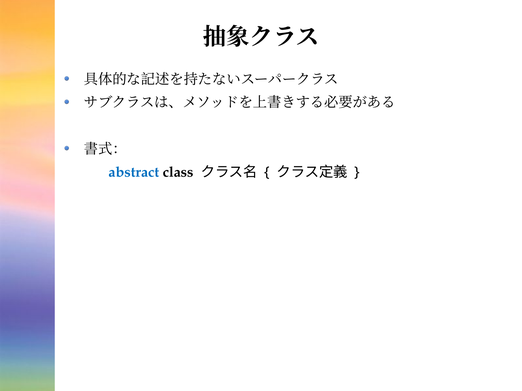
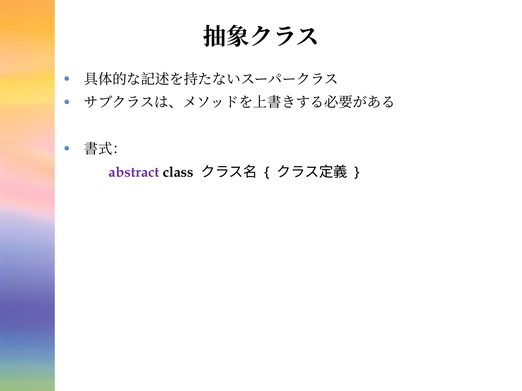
abstract colour: blue -> purple
